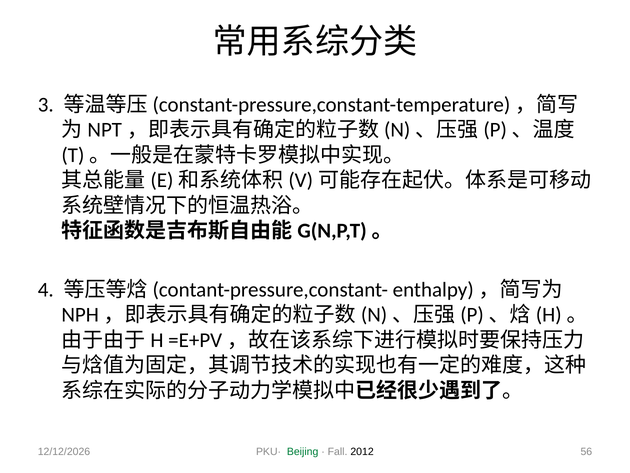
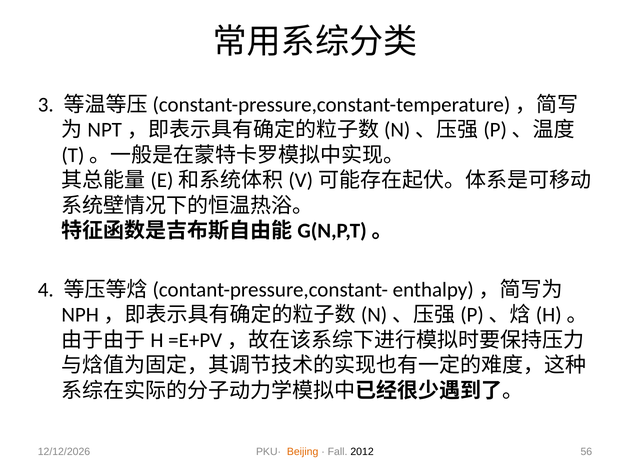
Beijing colour: green -> orange
